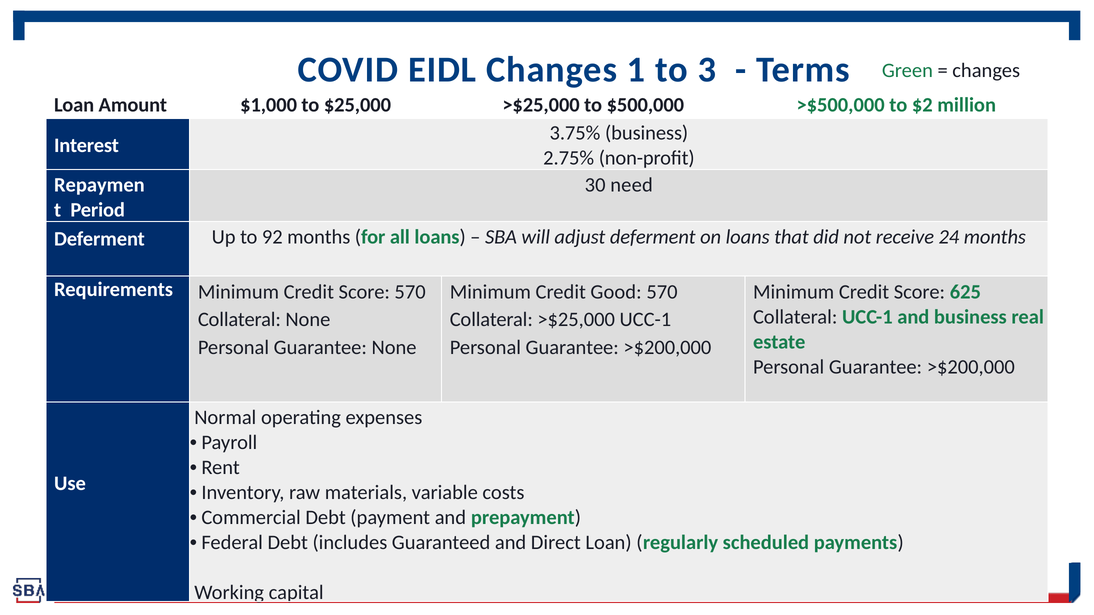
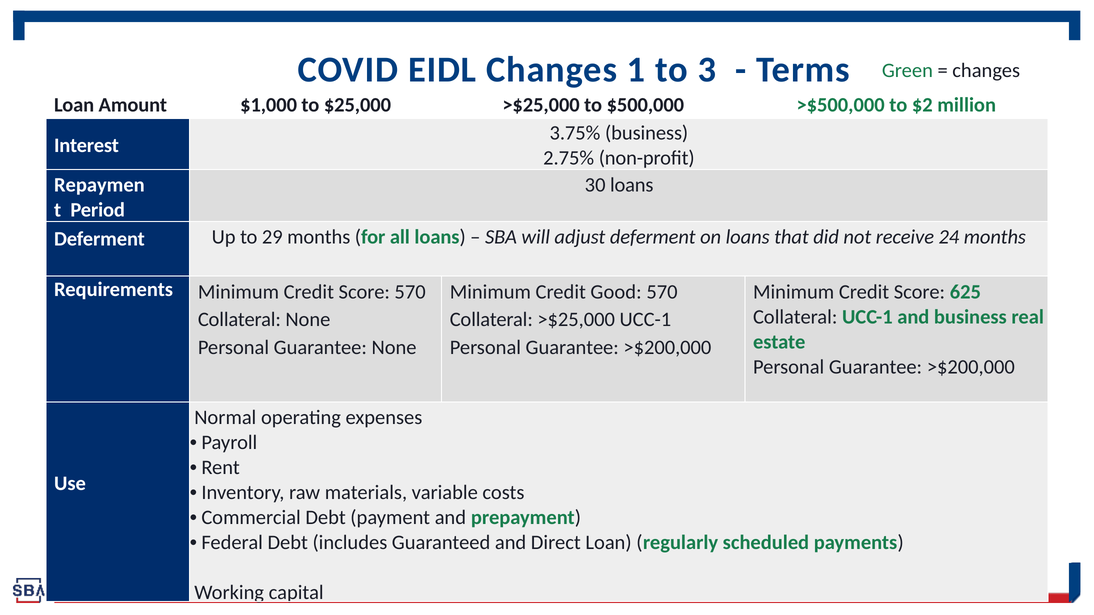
30 need: need -> loans
92: 92 -> 29
